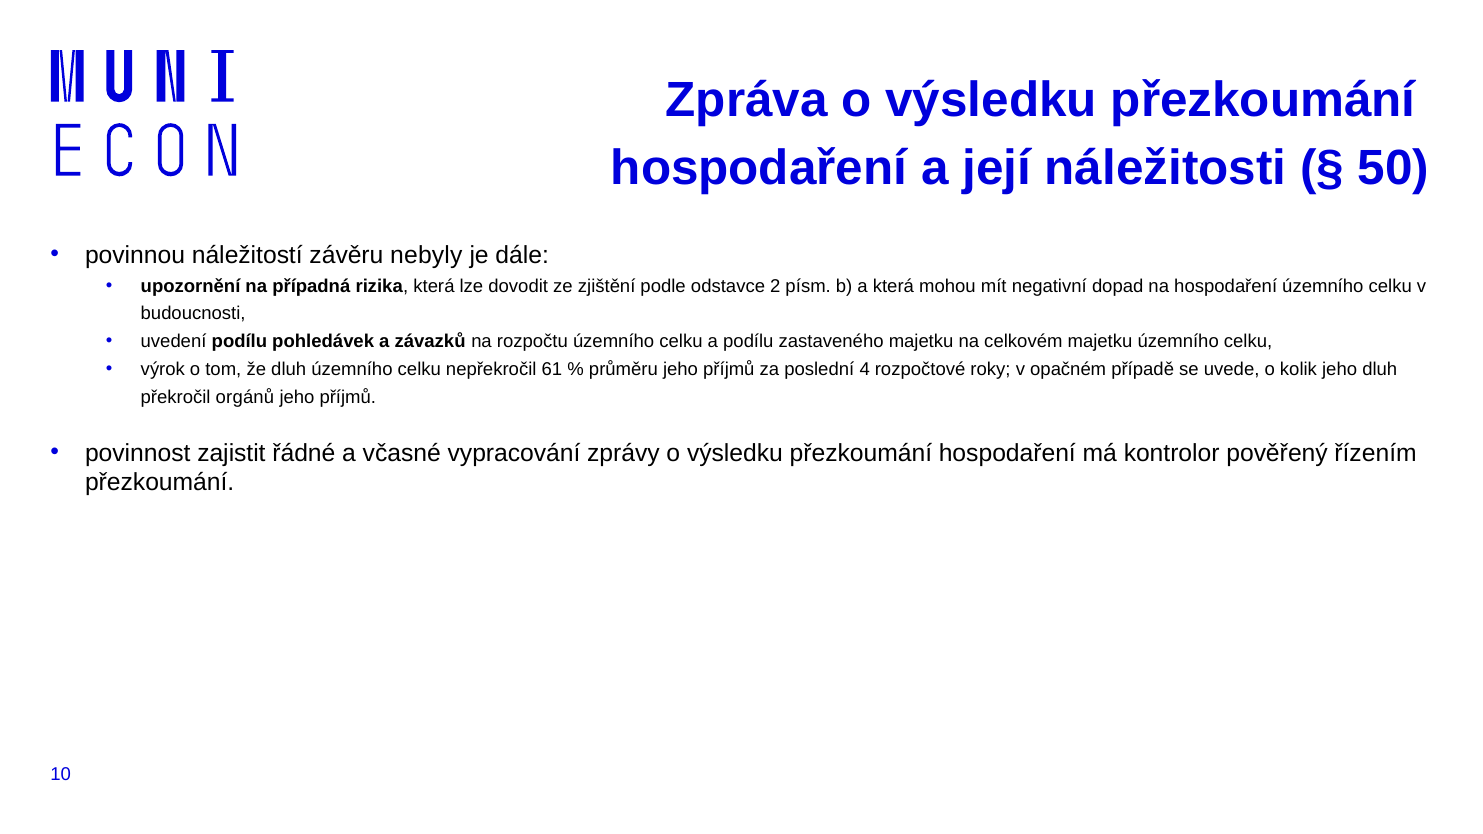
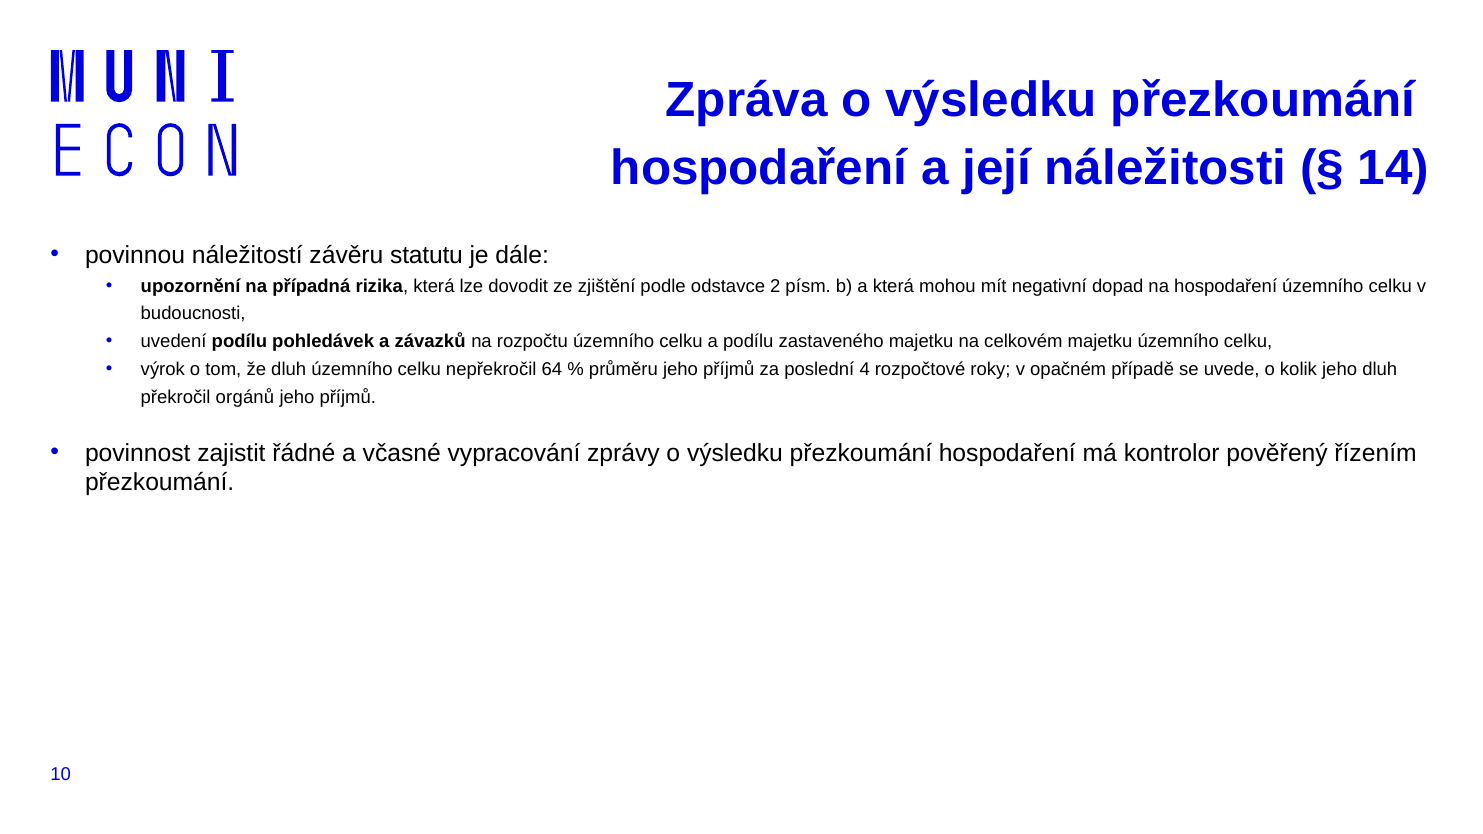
50: 50 -> 14
nebyly: nebyly -> statutu
61: 61 -> 64
